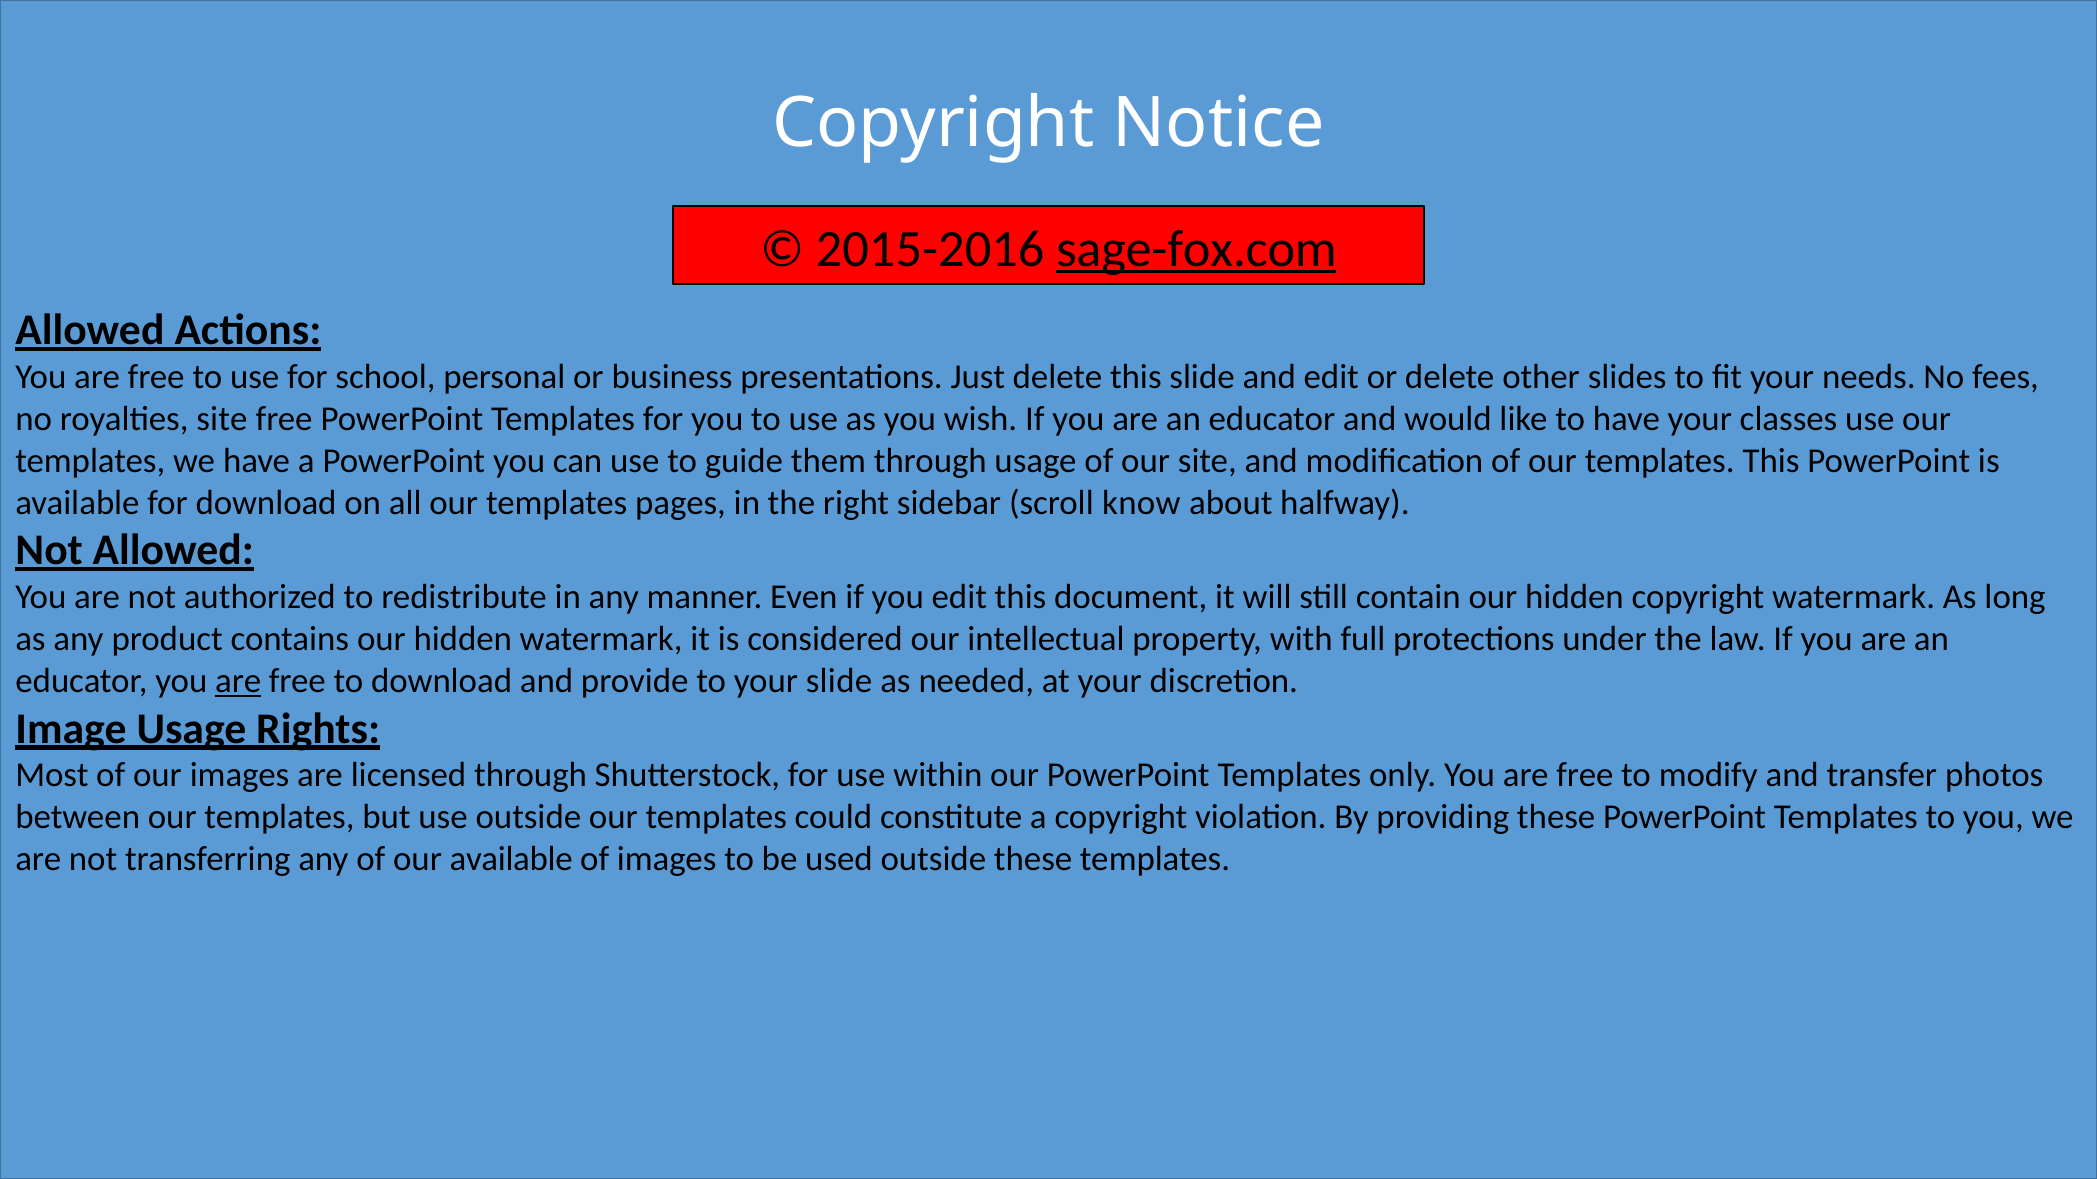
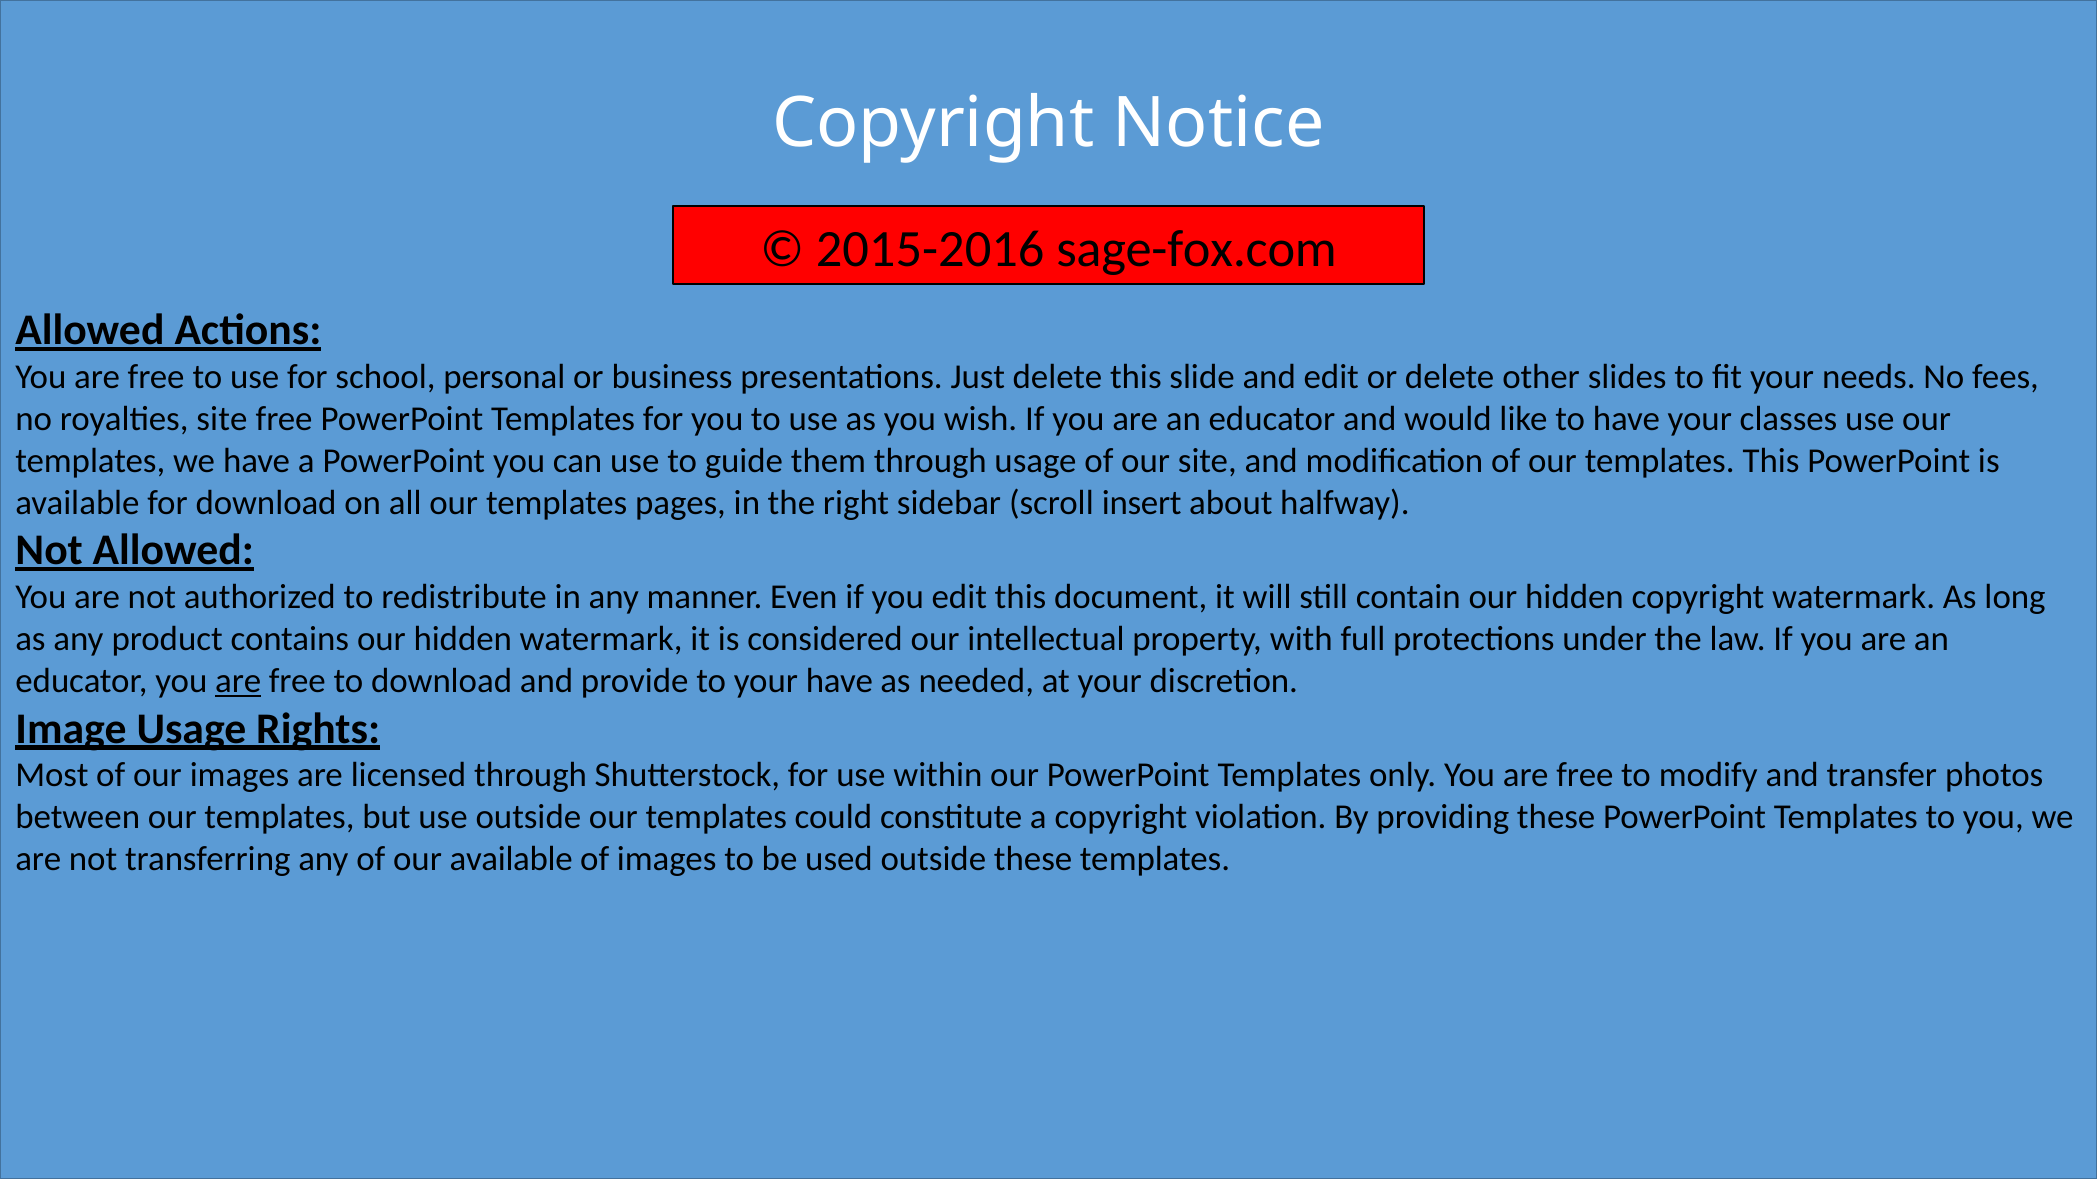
sage-fox.com underline: present -> none
know: know -> insert
your slide: slide -> have
